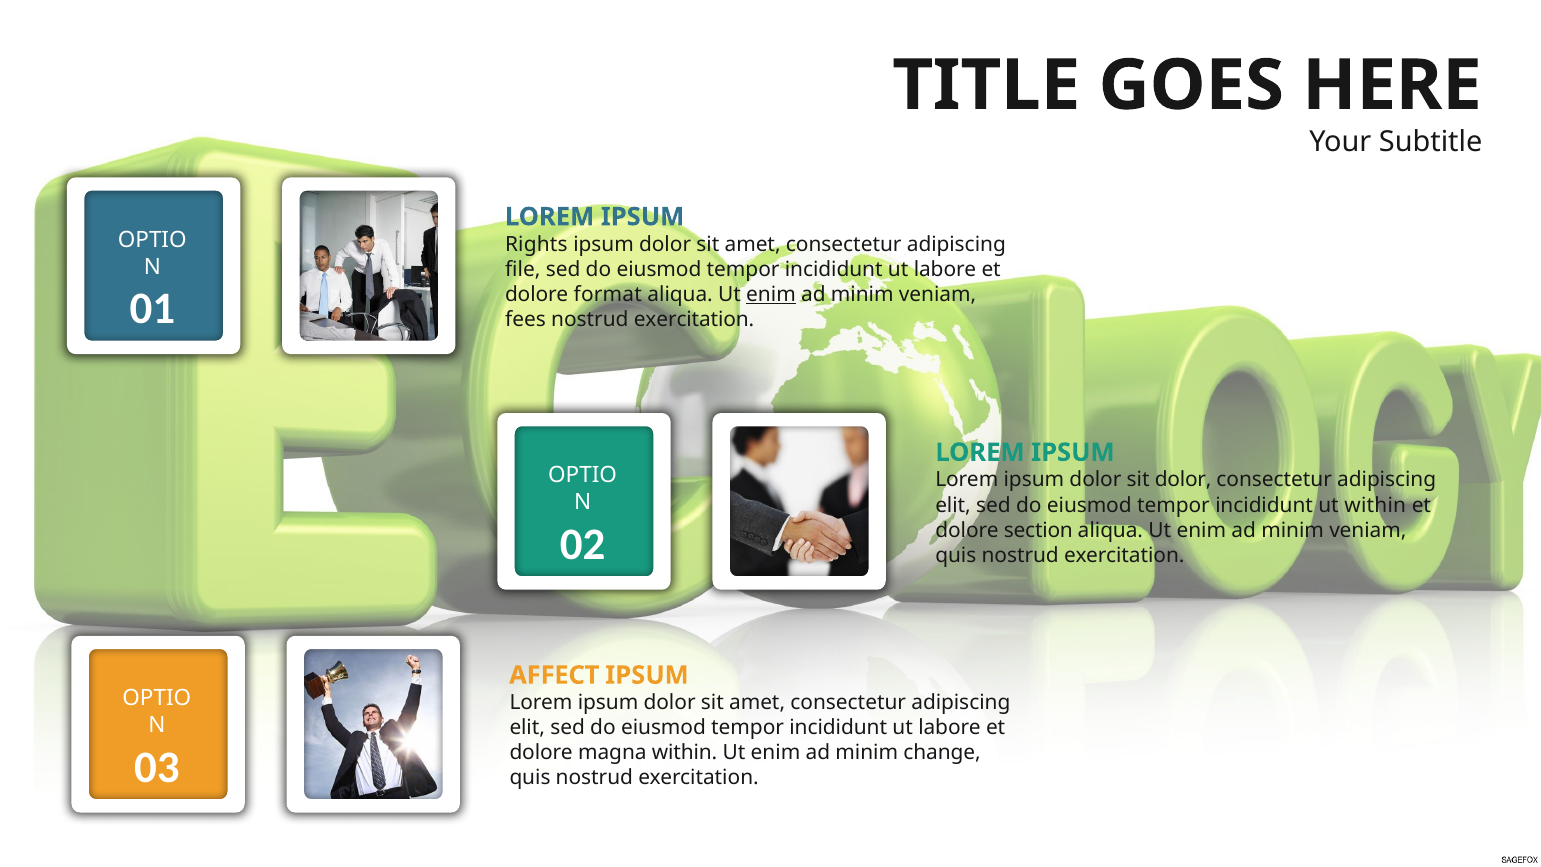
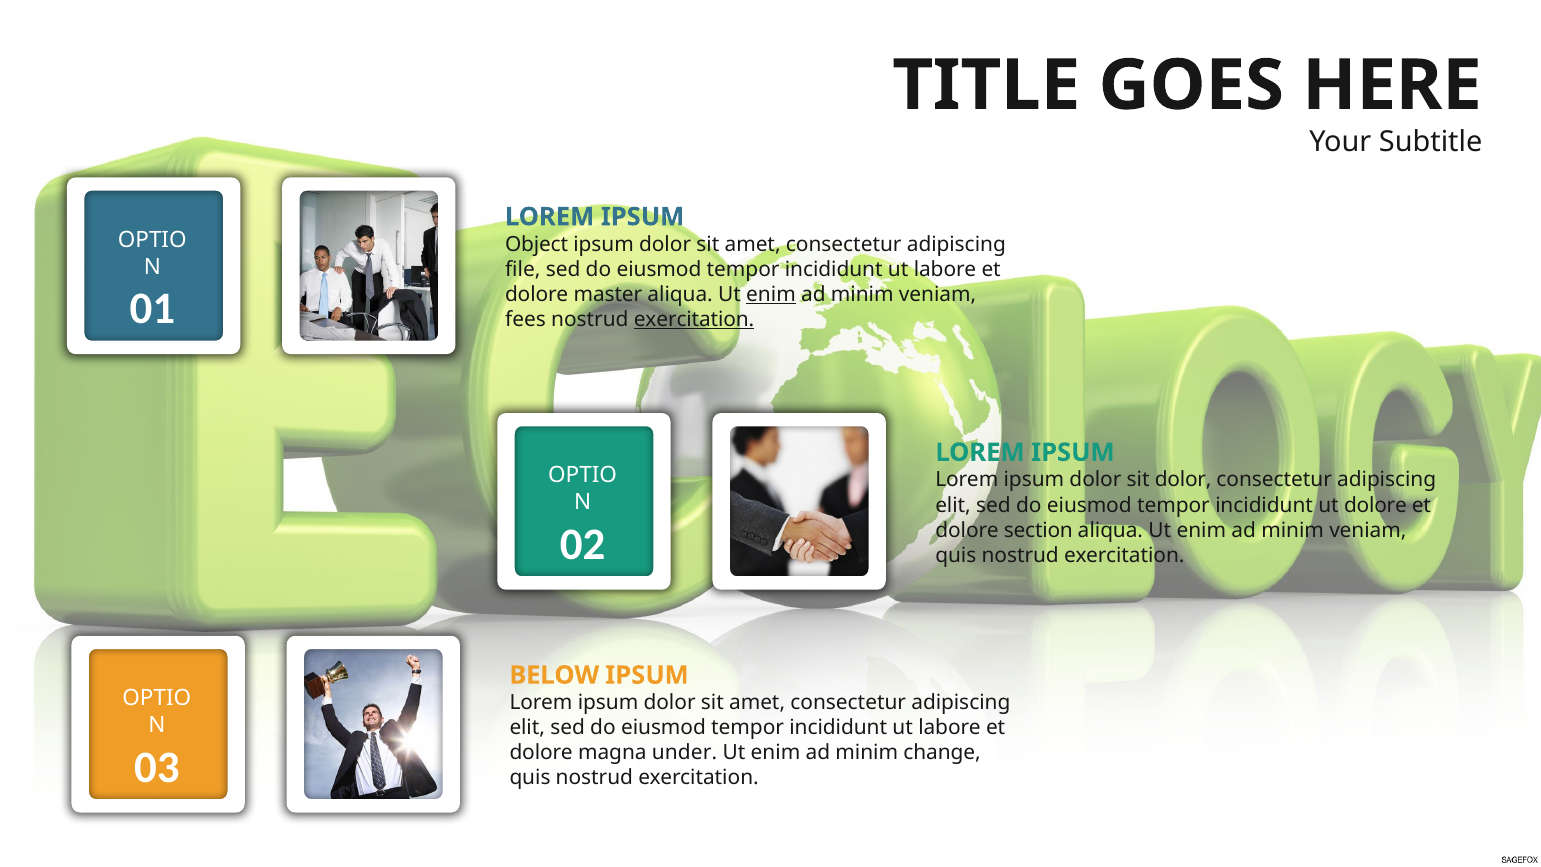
Rights: Rights -> Object
format: format -> master
exercitation at (694, 320) underline: none -> present
ut within: within -> dolore
AFFECT: AFFECT -> BELOW
magna within: within -> under
